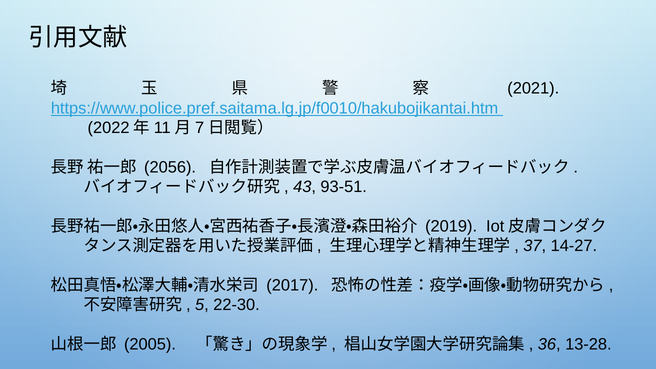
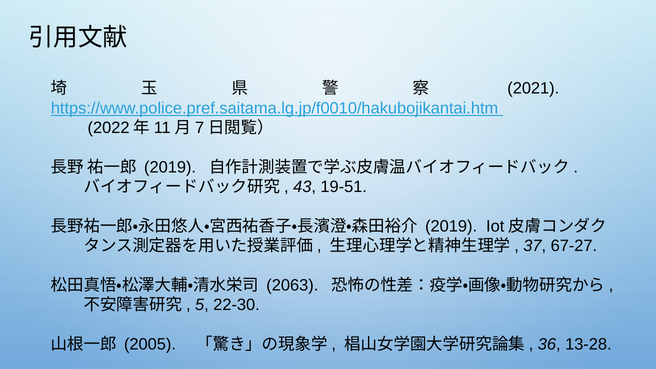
2056 at (170, 167): 2056 -> 2019
93-51: 93-51 -> 19-51
14-27: 14-27 -> 67-27
2017: 2017 -> 2063
